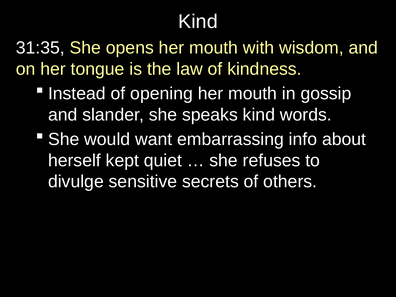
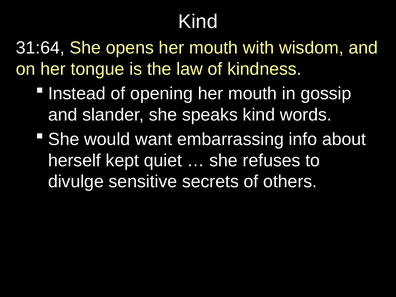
31:35: 31:35 -> 31:64
